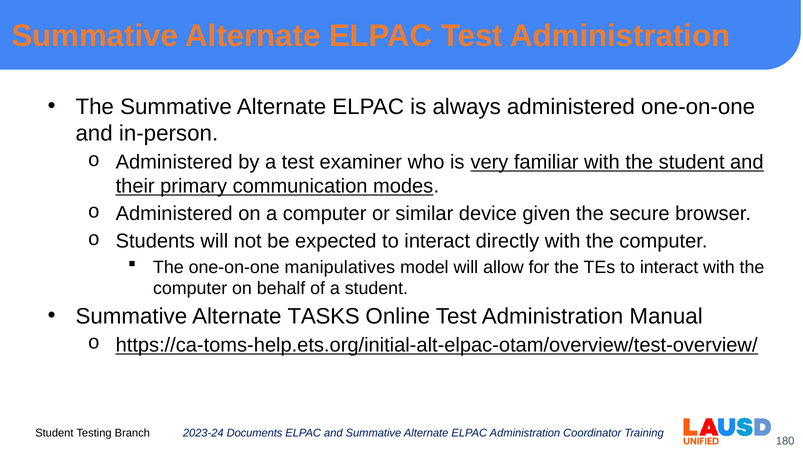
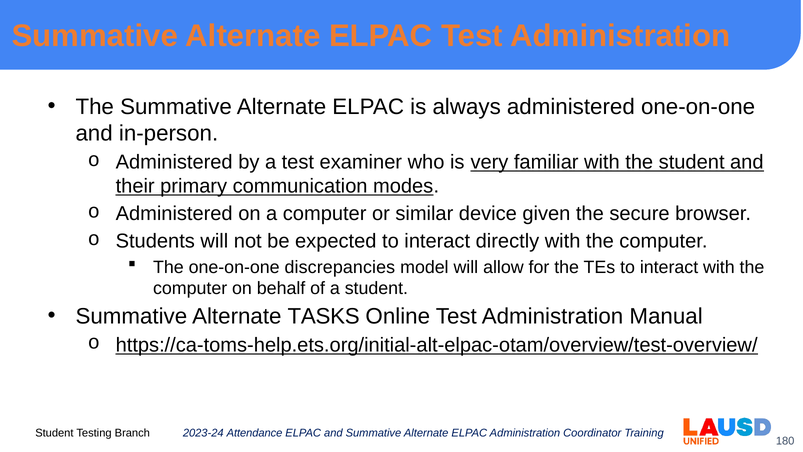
manipulatives: manipulatives -> discrepancies
Documents: Documents -> Attendance
